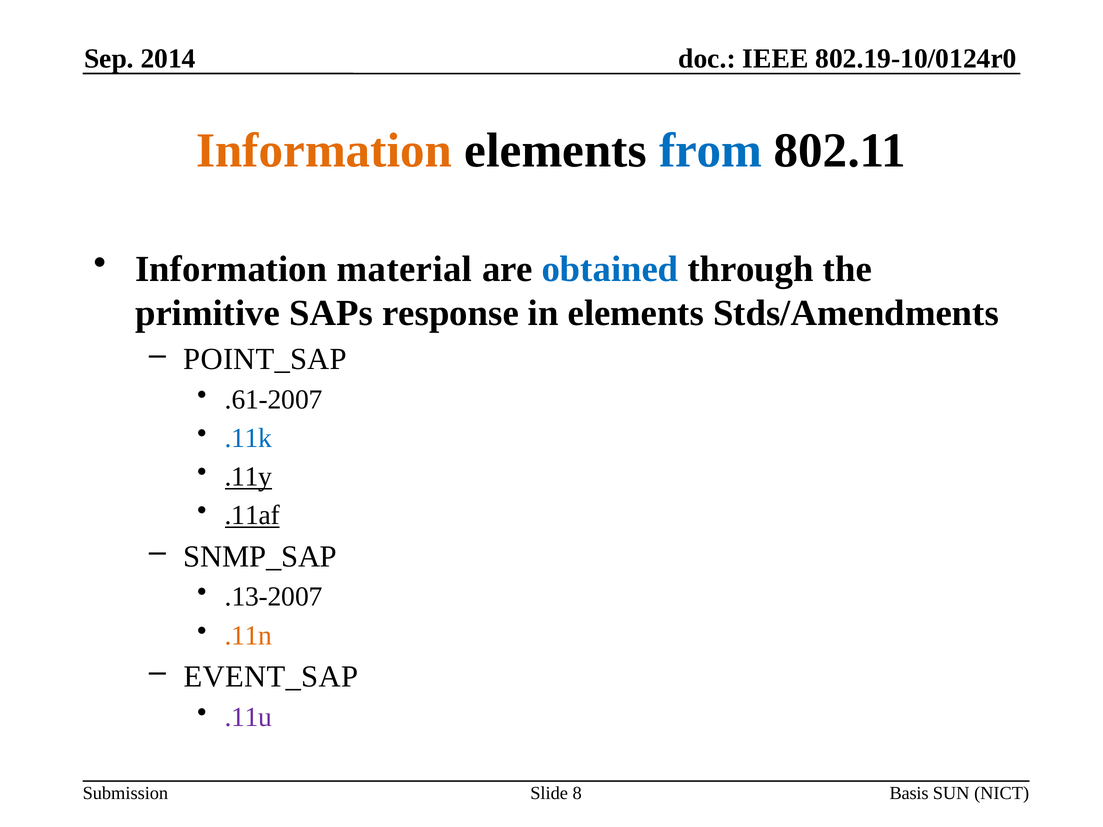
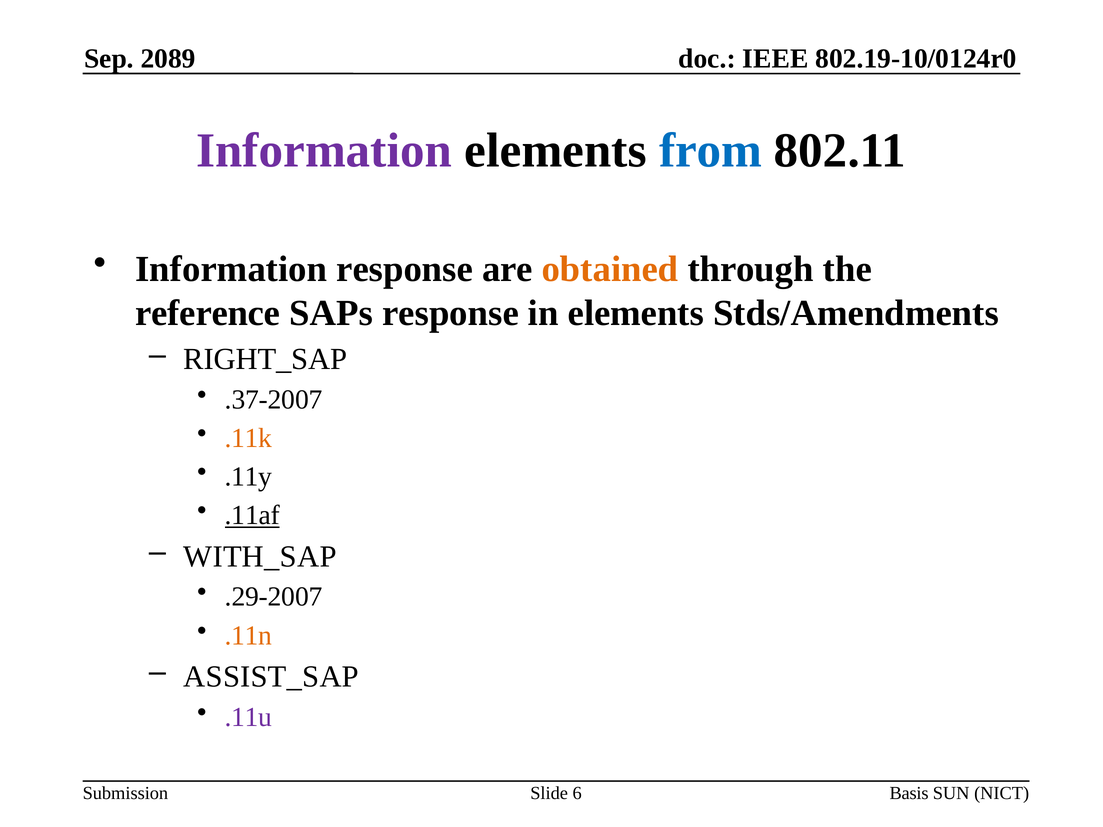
2014: 2014 -> 2089
Information at (324, 150) colour: orange -> purple
Information material: material -> response
obtained colour: blue -> orange
primitive: primitive -> reference
POINT_SAP: POINT_SAP -> RIGHT_SAP
.61-2007: .61-2007 -> .37-2007
.11k colour: blue -> orange
.11y underline: present -> none
SNMP_SAP: SNMP_SAP -> WITH_SAP
.13-2007: .13-2007 -> .29-2007
EVENT_SAP: EVENT_SAP -> ASSIST_SAP
8: 8 -> 6
